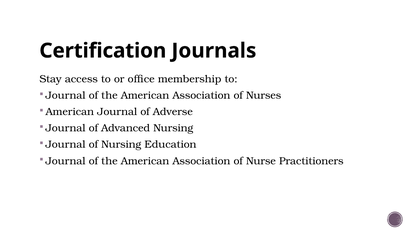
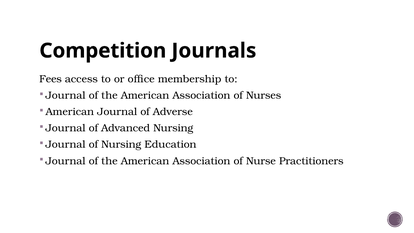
Certification: Certification -> Competition
Stay: Stay -> Fees
